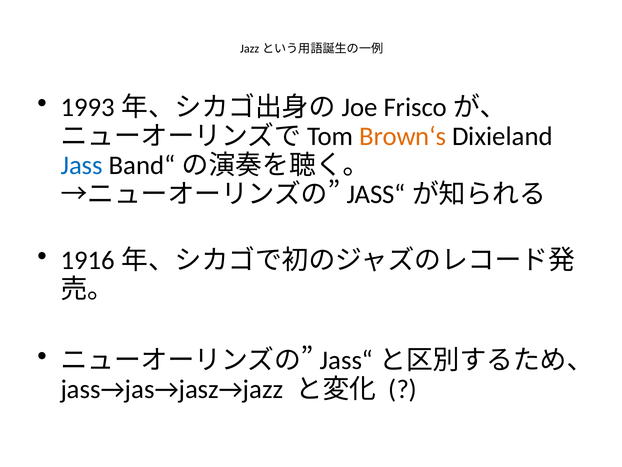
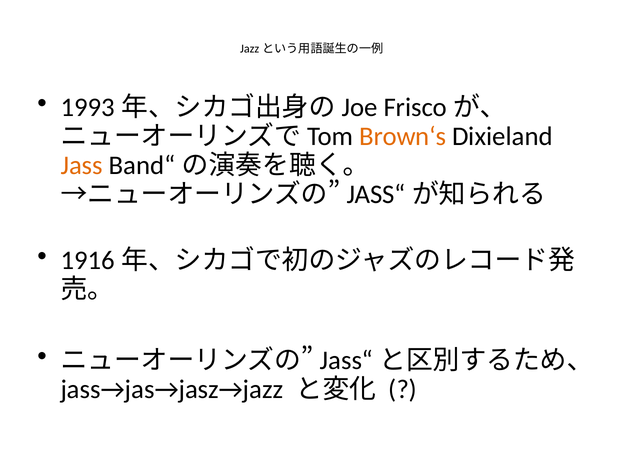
Jass colour: blue -> orange
